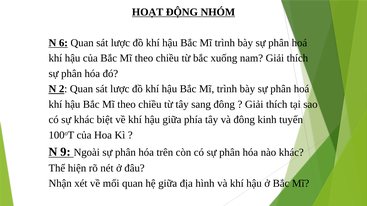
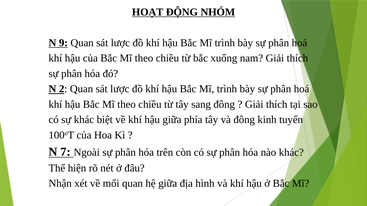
6: 6 -> 9
9: 9 -> 7
